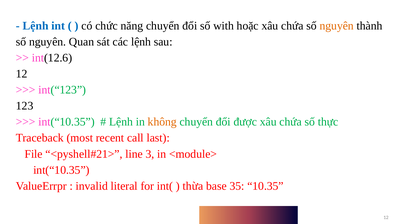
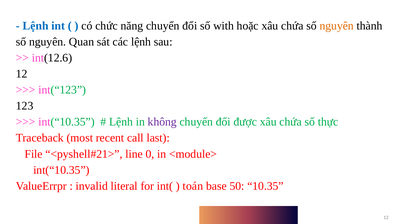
không colour: orange -> purple
3: 3 -> 0
thừa: thừa -> toán
35: 35 -> 50
